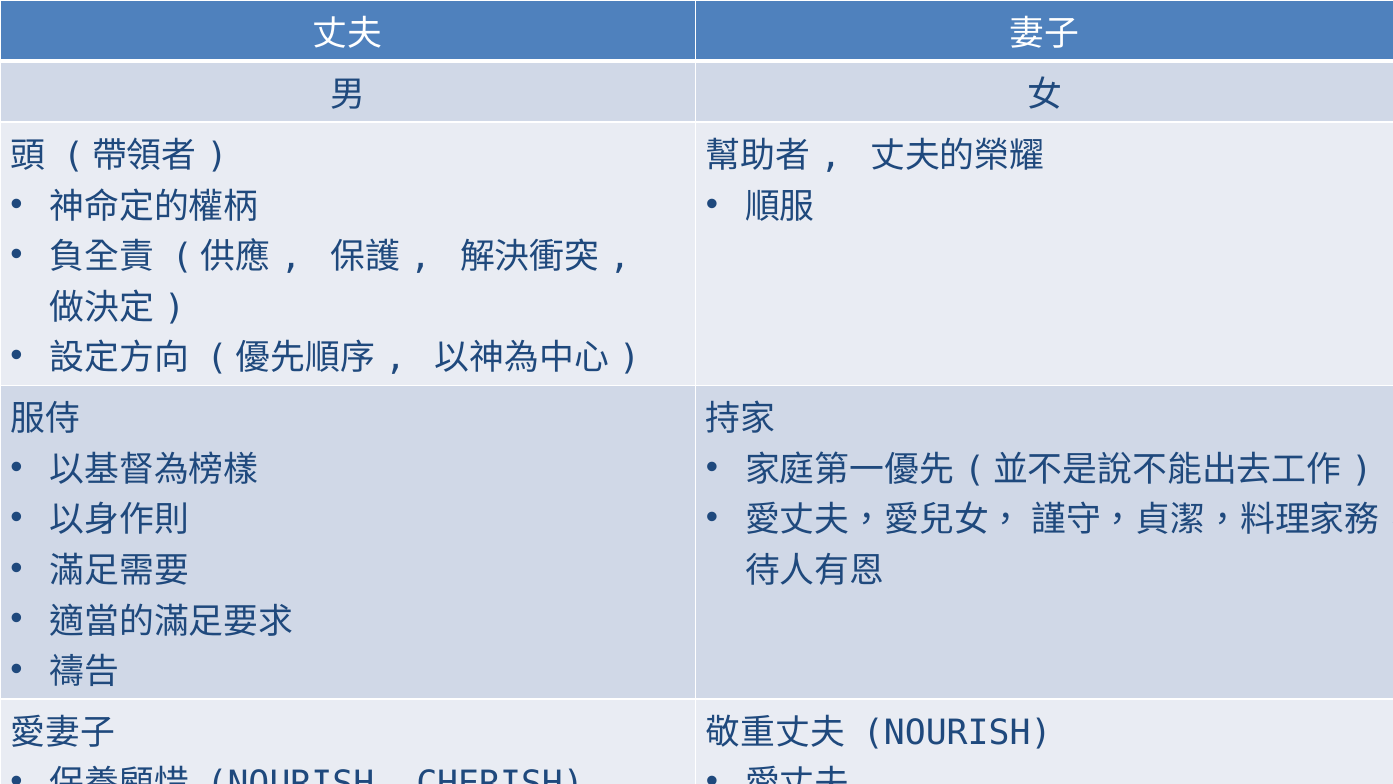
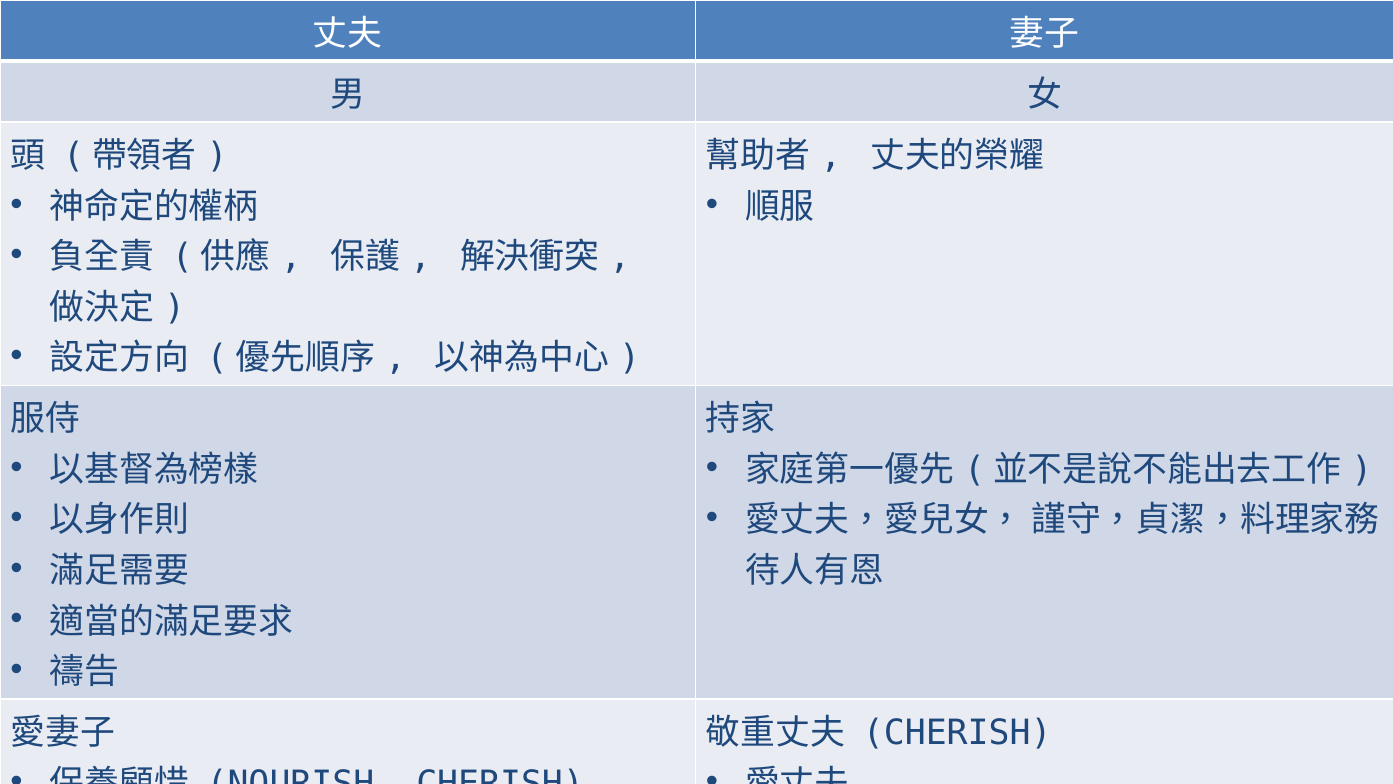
NOURISH at (957, 733): NOURISH -> CHERISH
